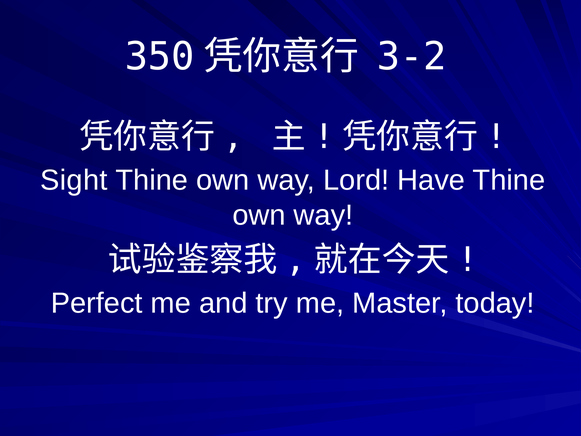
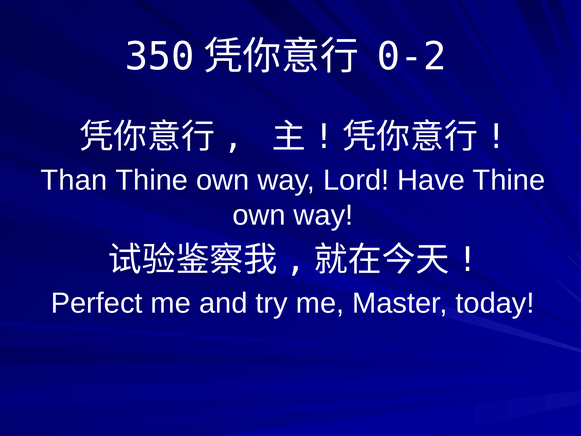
3-2: 3-2 -> 0-2
Sight: Sight -> Than
